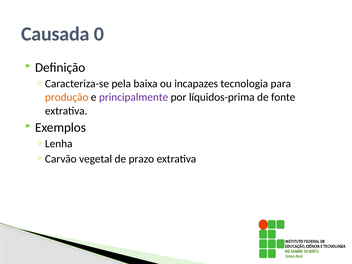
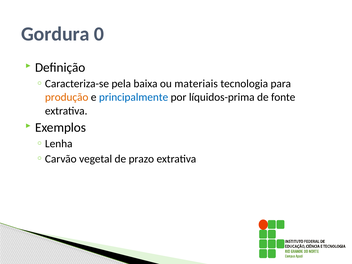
Causada: Causada -> Gordura
incapazes: incapazes -> materiais
principalmente colour: purple -> blue
